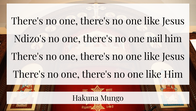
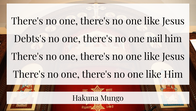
Ndizo's: Ndizo's -> Debts's
